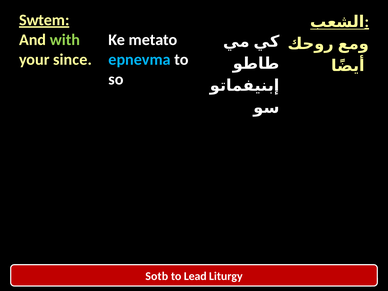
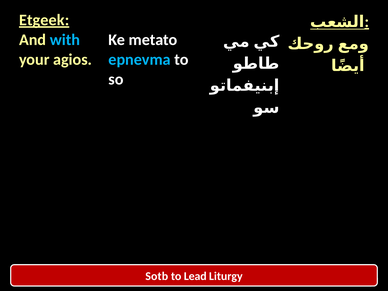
Swtem: Swtem -> Etgeek
with colour: light green -> light blue
since: since -> agios
